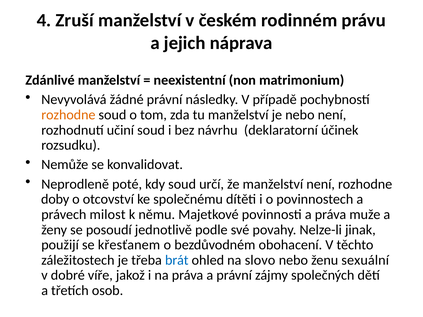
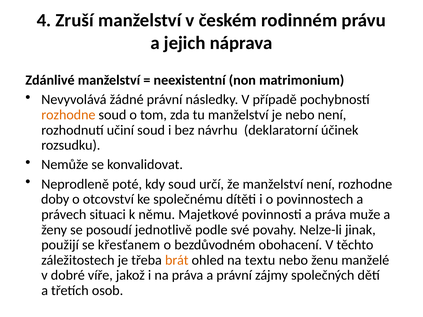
milost: milost -> situaci
brát colour: blue -> orange
slovo: slovo -> textu
sexuální: sexuální -> manželé
